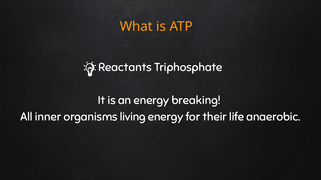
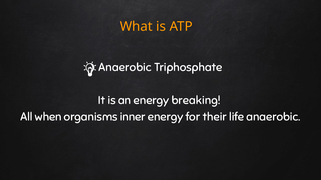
Reactants at (125, 67): Reactants -> Anaerobic
inner: inner -> when
living: living -> inner
